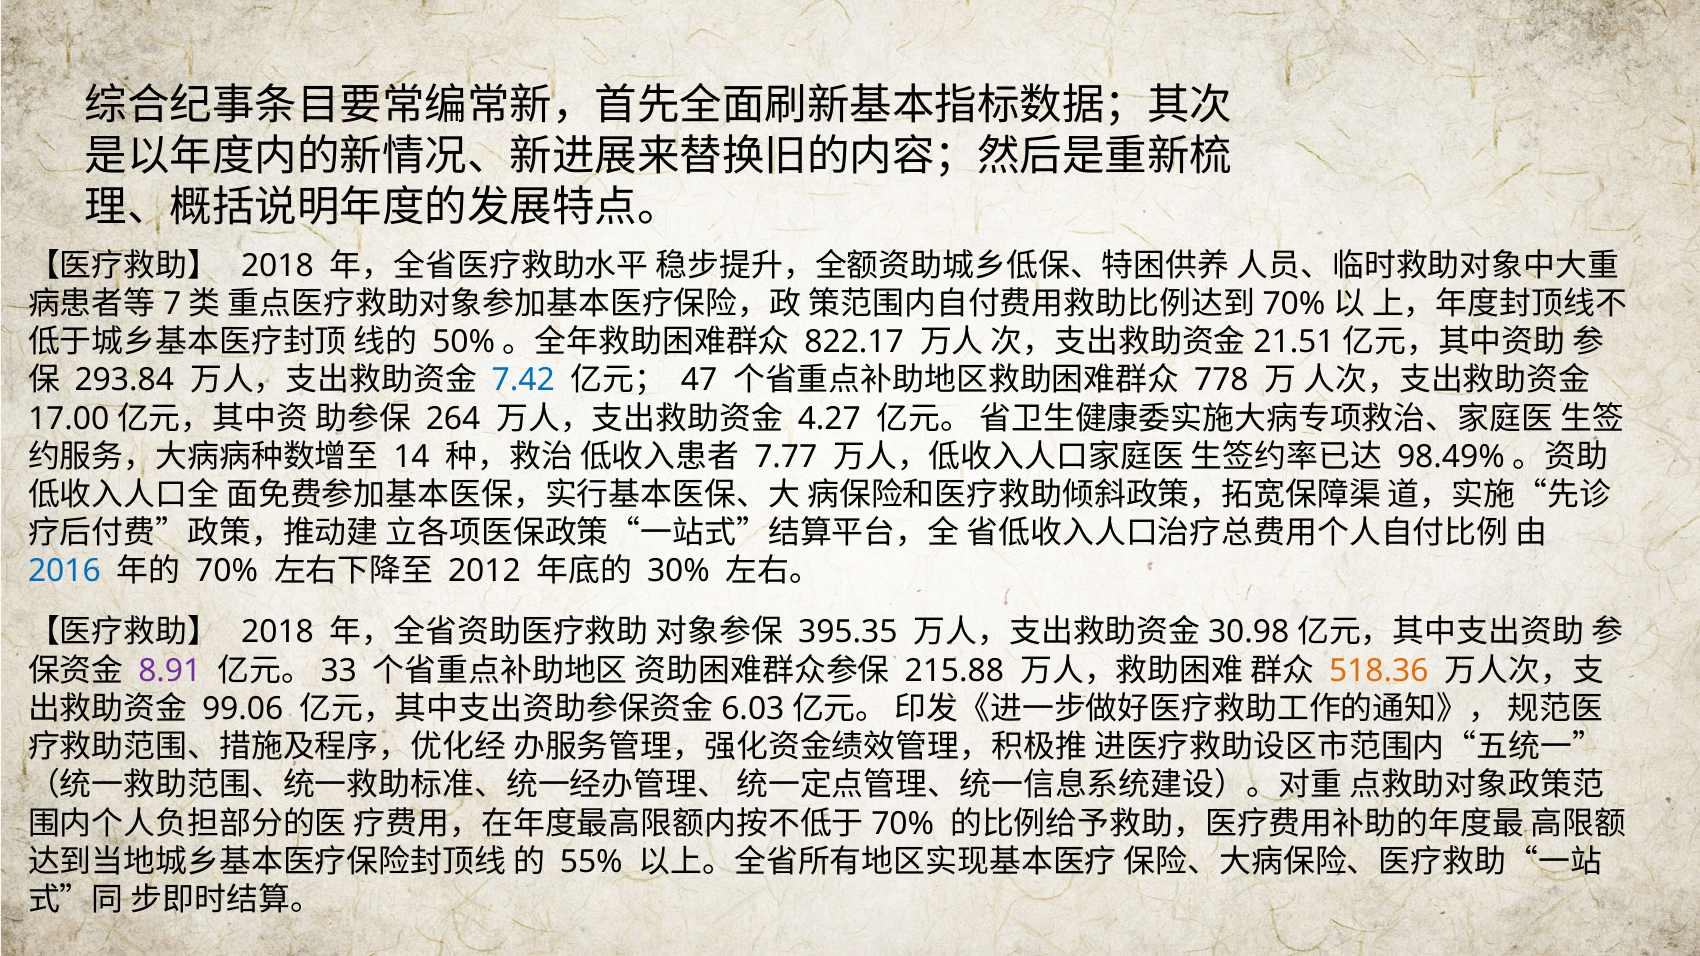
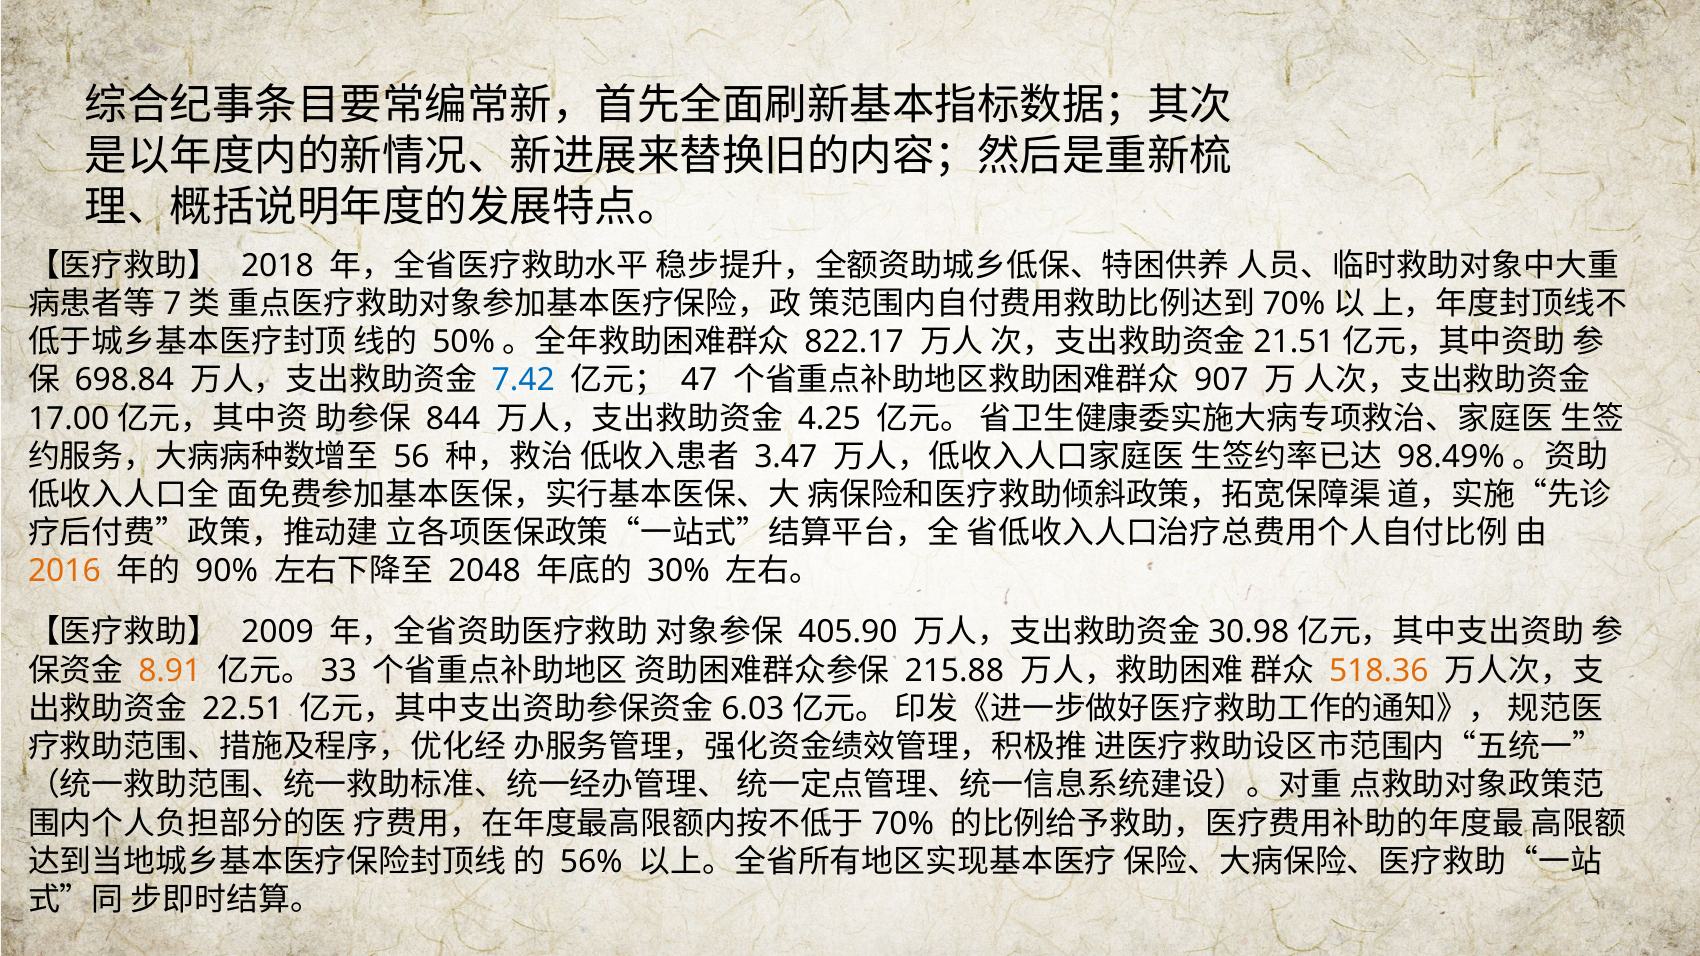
293.84: 293.84 -> 698.84
778: 778 -> 907
264: 264 -> 844
4.27: 4.27 -> 4.25
14: 14 -> 56
7.77: 7.77 -> 3.47
2016 colour: blue -> orange
70%: 70% -> 90%
2012: 2012 -> 2048
2018 at (278, 632): 2018 -> 2009
395.35: 395.35 -> 405.90
8.91 colour: purple -> orange
99.06: 99.06 -> 22.51
55%: 55% -> 56%
